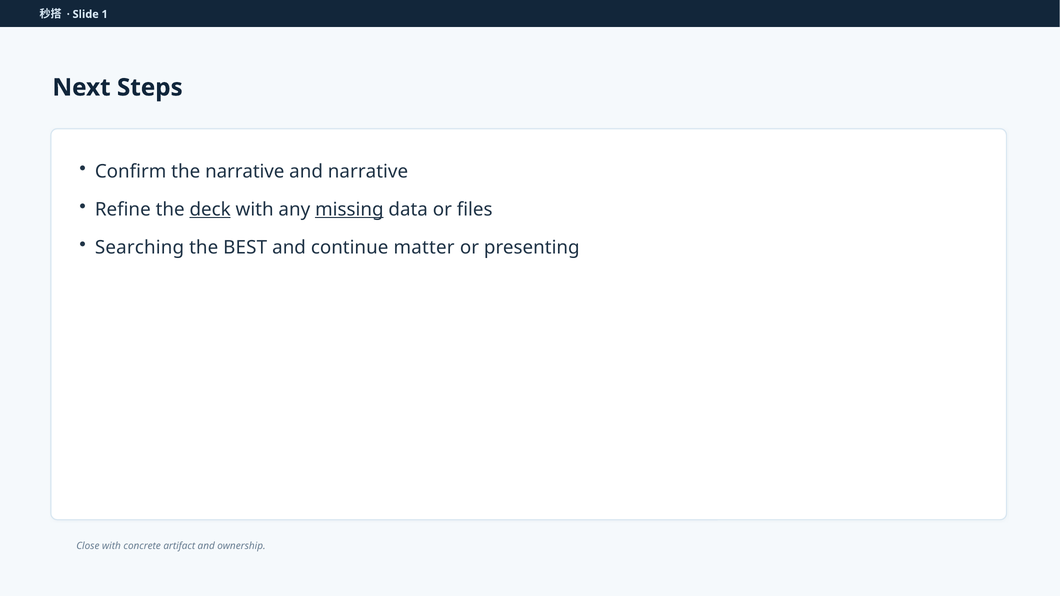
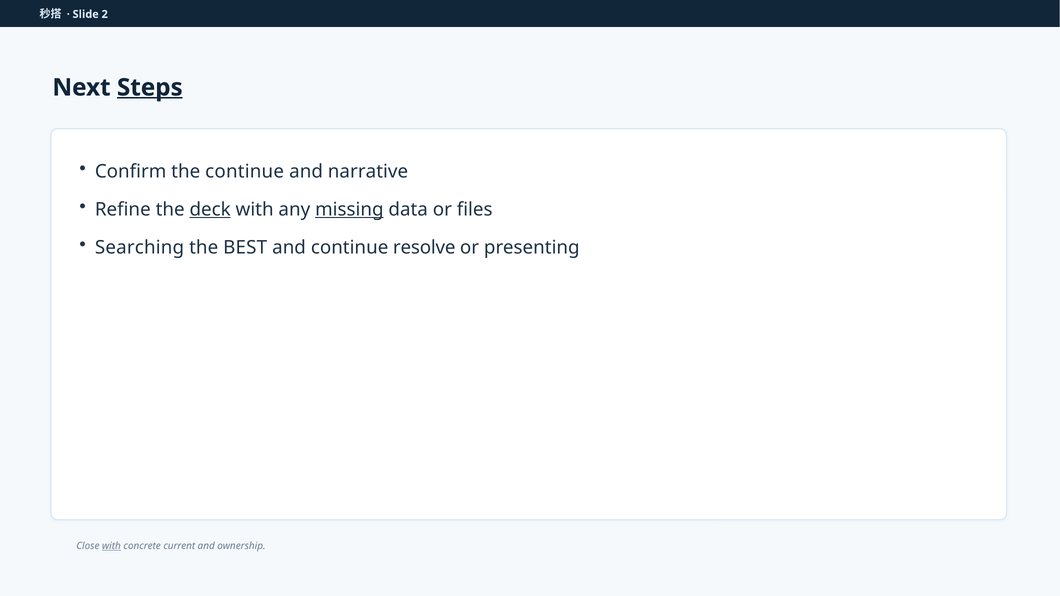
1: 1 -> 2
Steps underline: none -> present
the narrative: narrative -> continue
matter: matter -> resolve
with at (111, 546) underline: none -> present
artifact: artifact -> current
